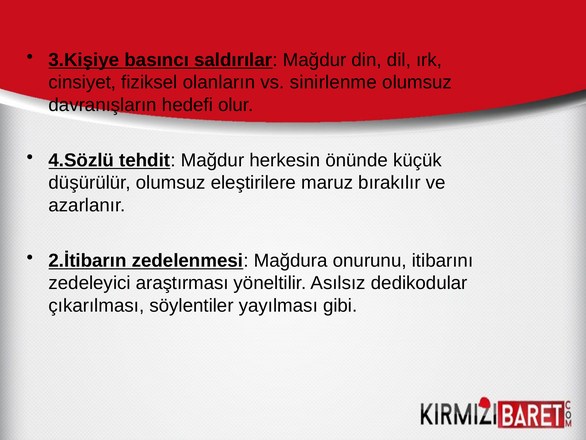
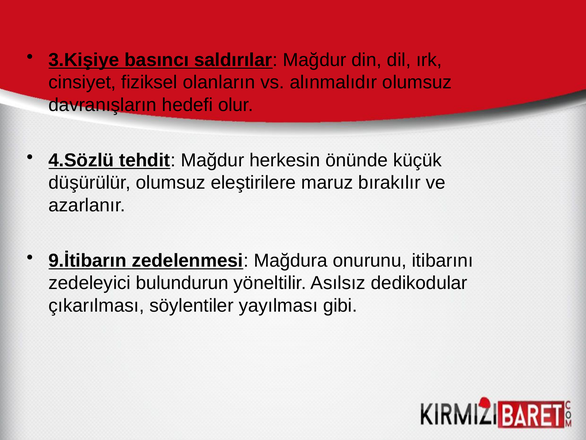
sinirlenme: sinirlenme -> alınmalıdır
2.İtibarın: 2.İtibarın -> 9.İtibarın
araştırması: araştırması -> bulundurun
